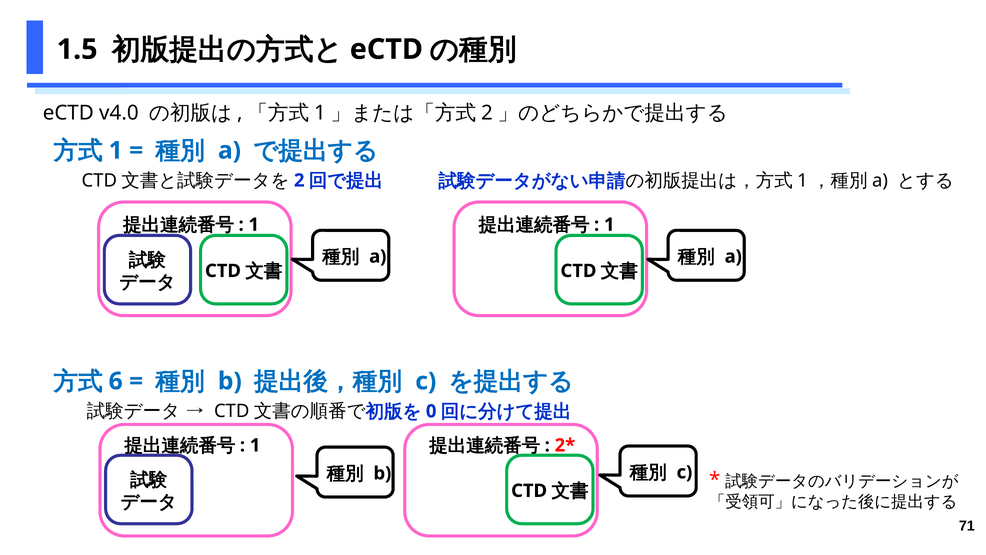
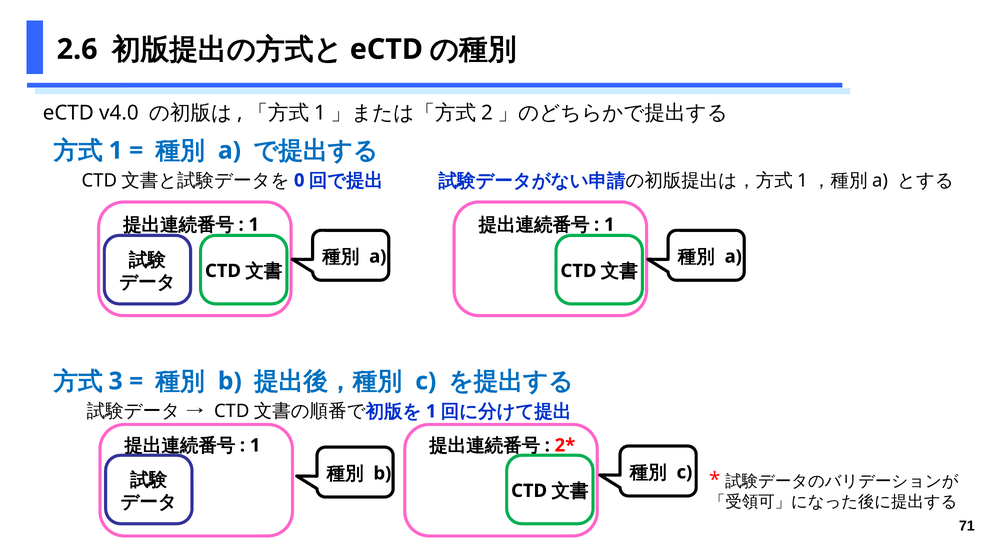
1.5: 1.5 -> 2.6
2: 2 -> 0
6: 6 -> 3
0 at (431, 411): 0 -> 1
